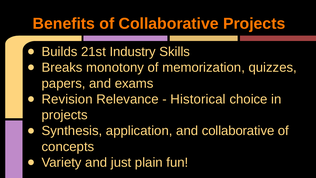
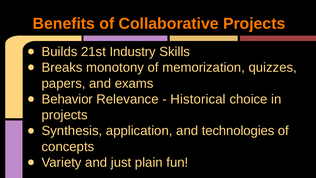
Revision: Revision -> Behavior
and collaborative: collaborative -> technologies
